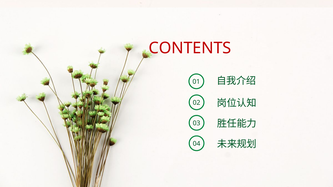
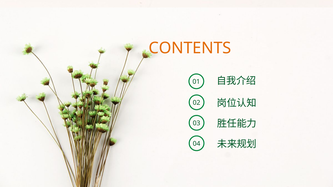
CONTENTS colour: red -> orange
